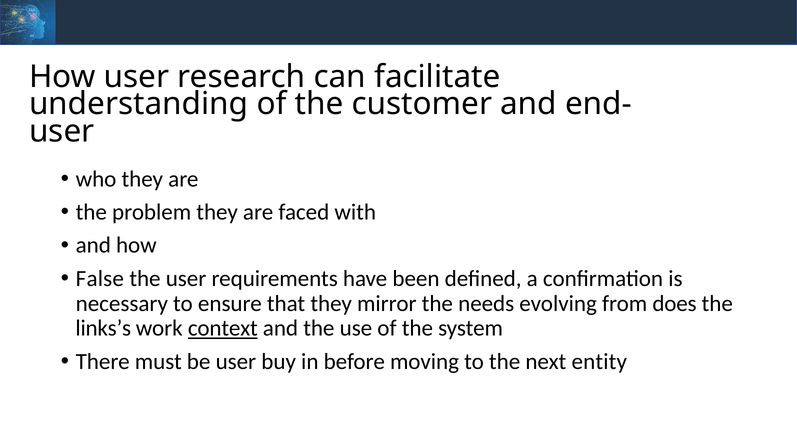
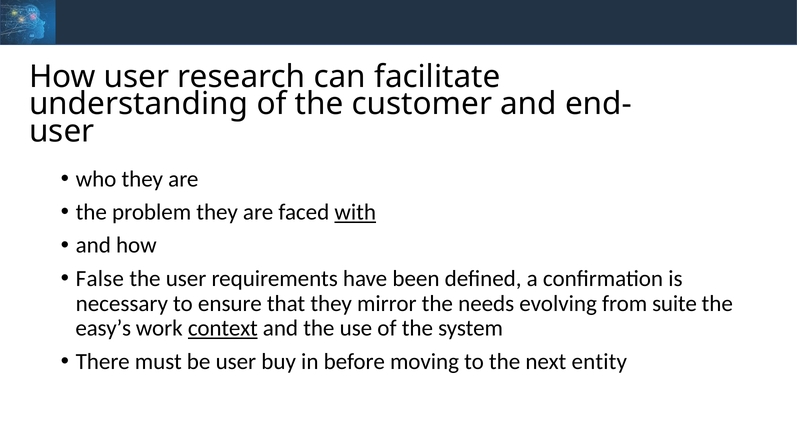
with underline: none -> present
does: does -> suite
links’s: links’s -> easy’s
